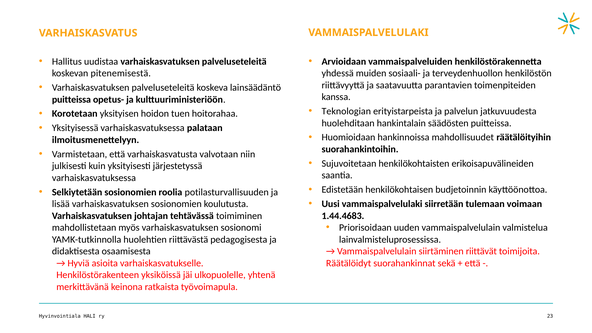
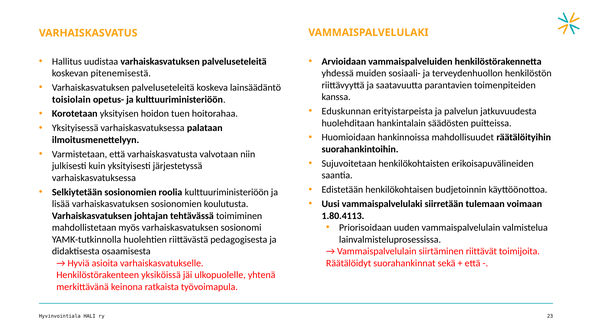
puitteissa at (71, 99): puitteissa -> toisiolain
Teknologian: Teknologian -> Eduskunnan
roolia potilasturvallisuuden: potilasturvallisuuden -> kulttuuriministeriöön
1.44.4683: 1.44.4683 -> 1.80.4113
